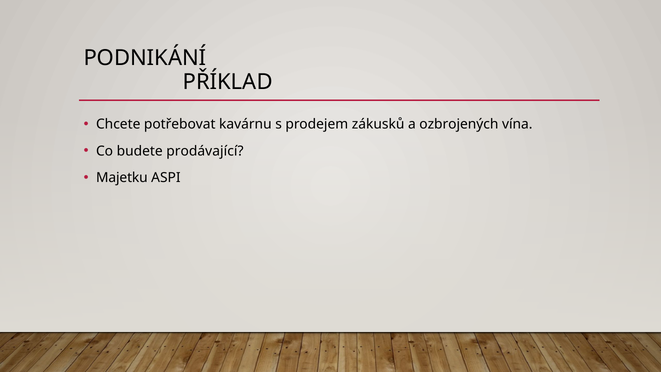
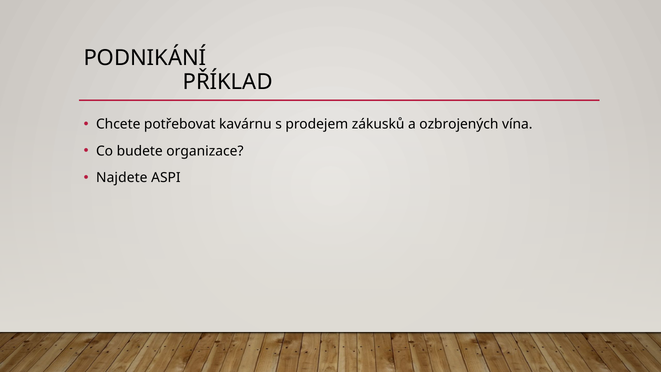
prodávající: prodávající -> organizace
Majetku: Majetku -> Najdete
